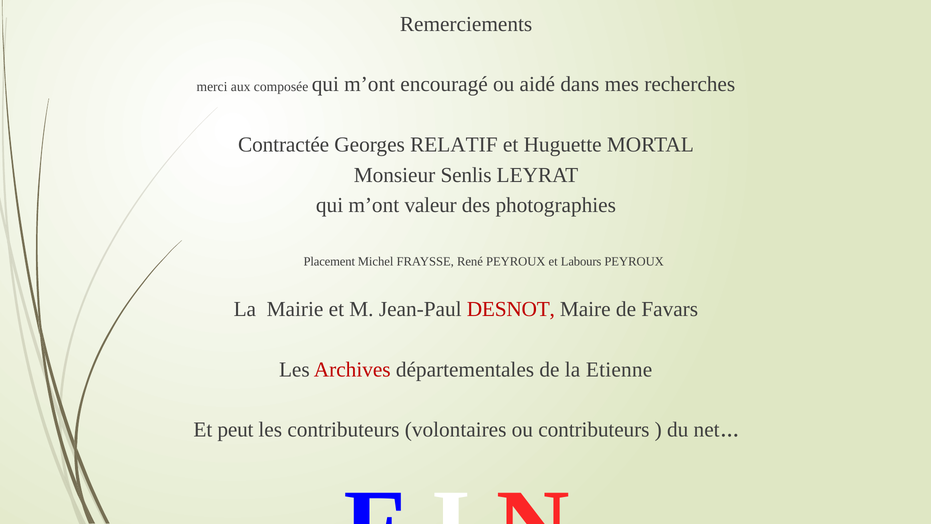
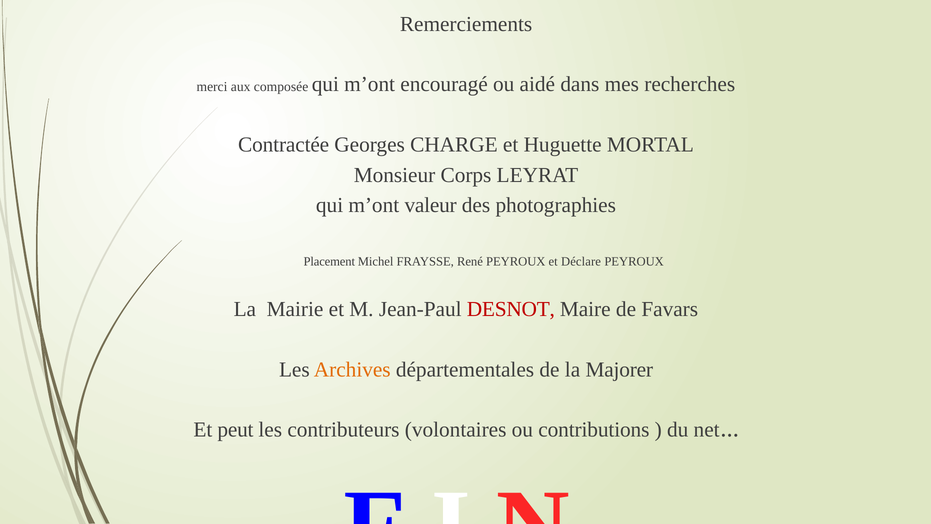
RELATIF: RELATIF -> CHARGE
Senlis: Senlis -> Corps
Labours: Labours -> Déclare
Archives colour: red -> orange
Etienne: Etienne -> Majorer
ou contributeurs: contributeurs -> contributions
